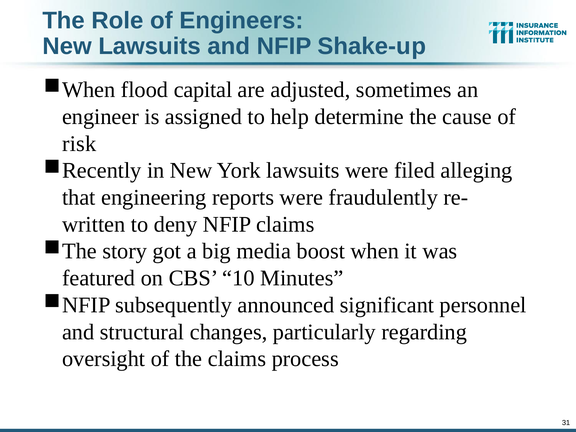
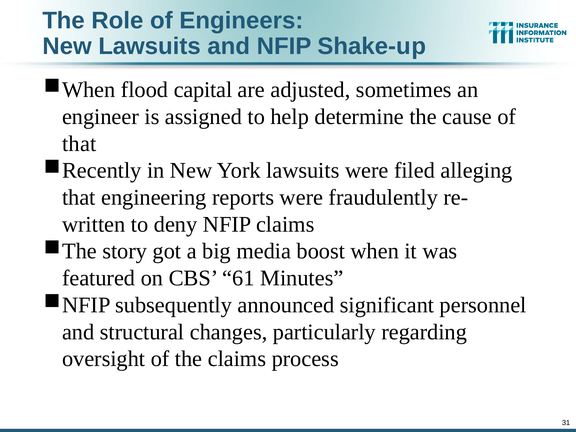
risk at (79, 144): risk -> that
10: 10 -> 61
